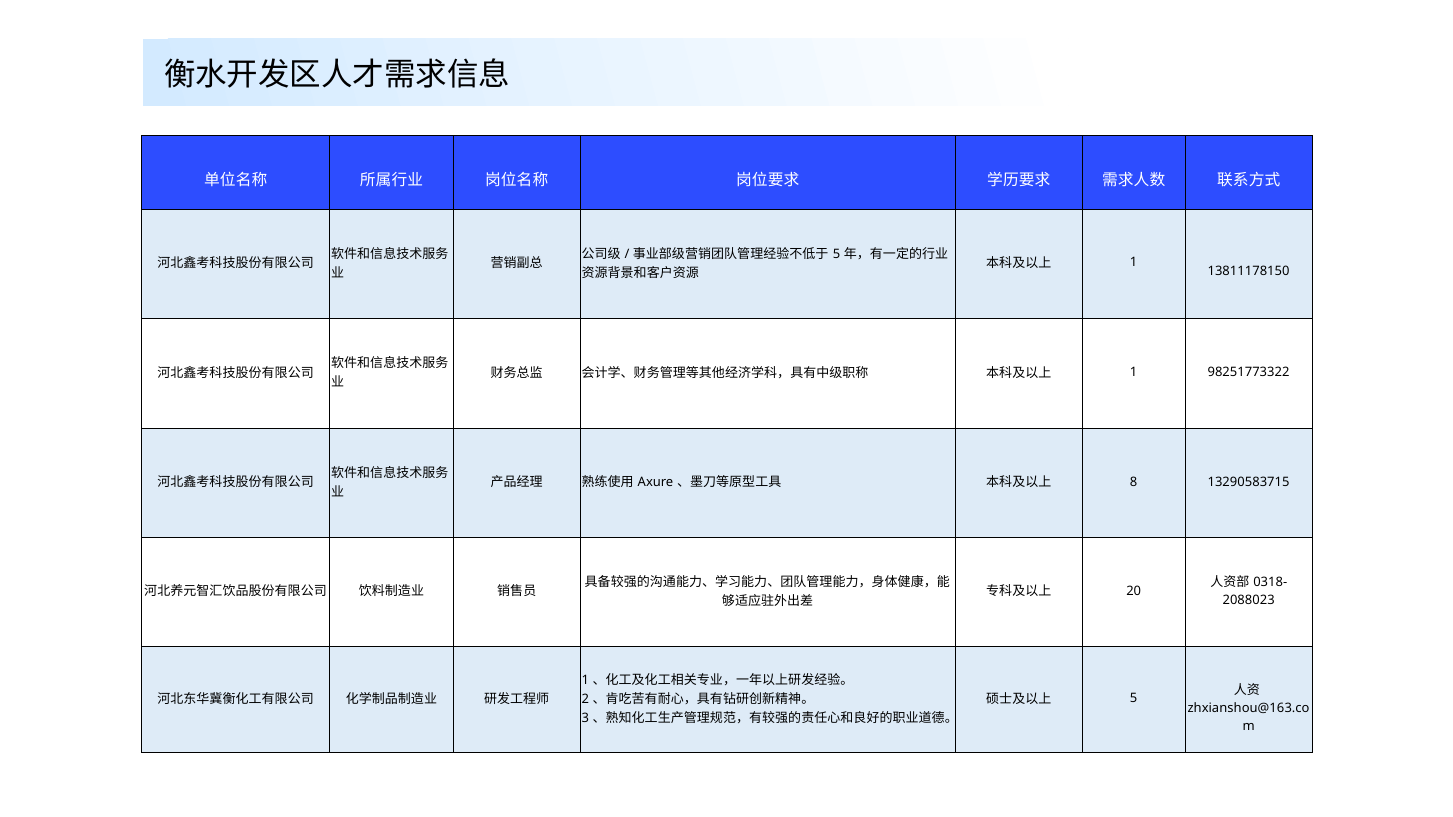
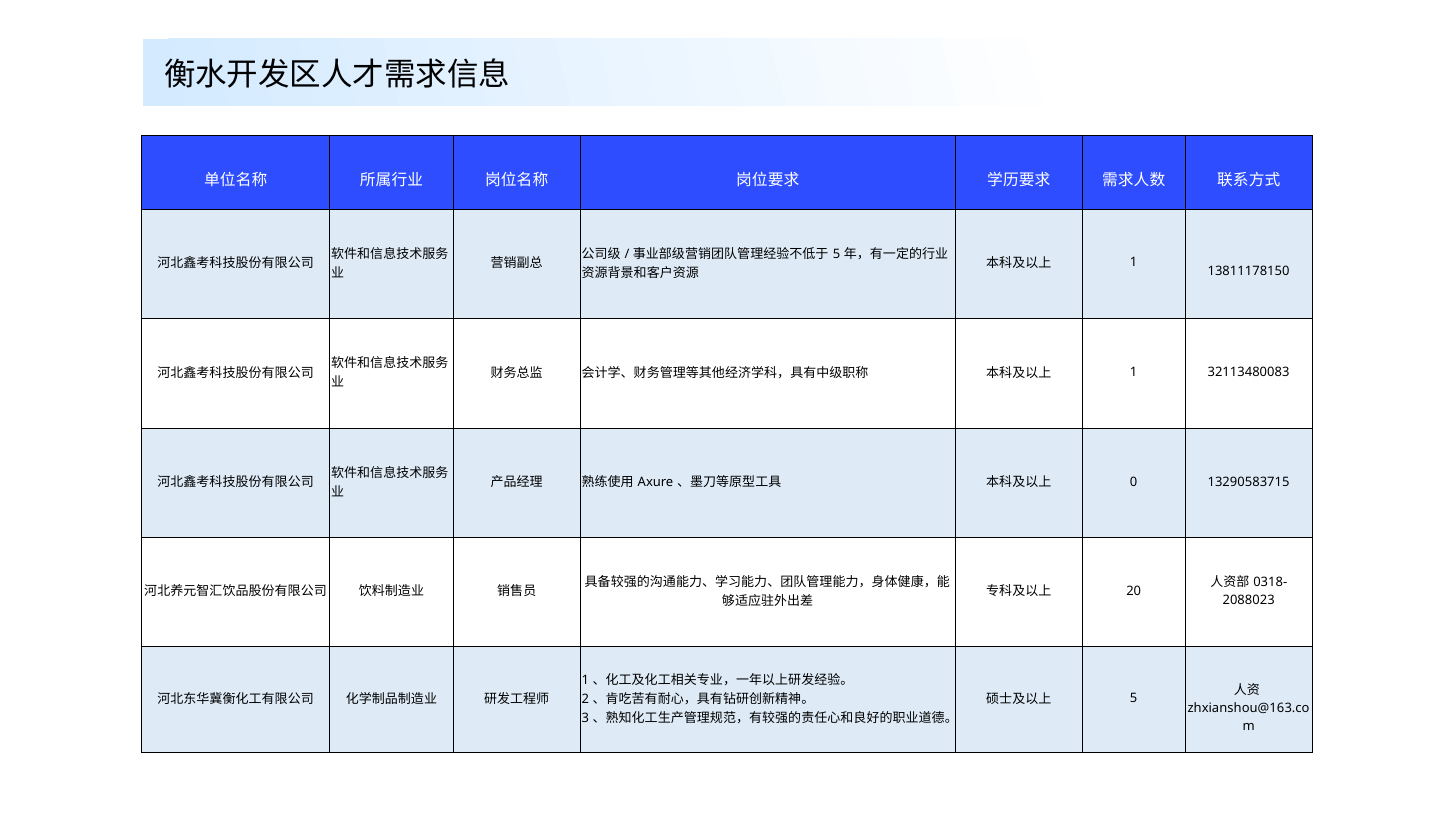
98251773322: 98251773322 -> 32113480083
8: 8 -> 0
